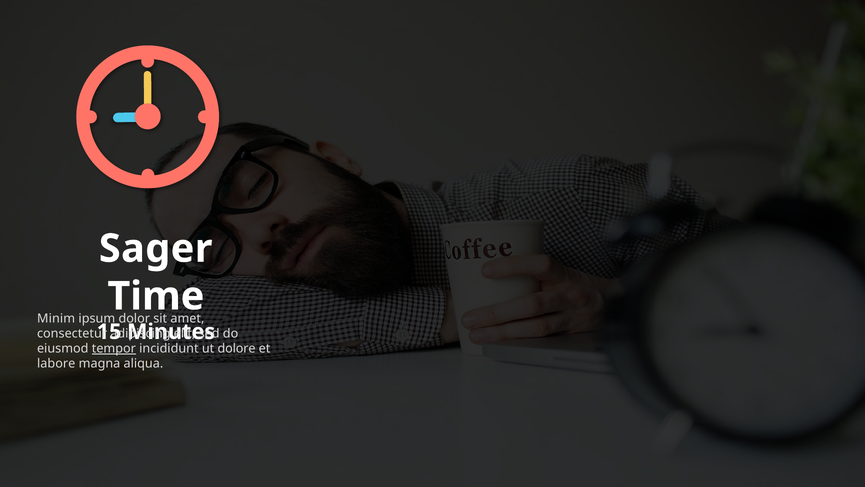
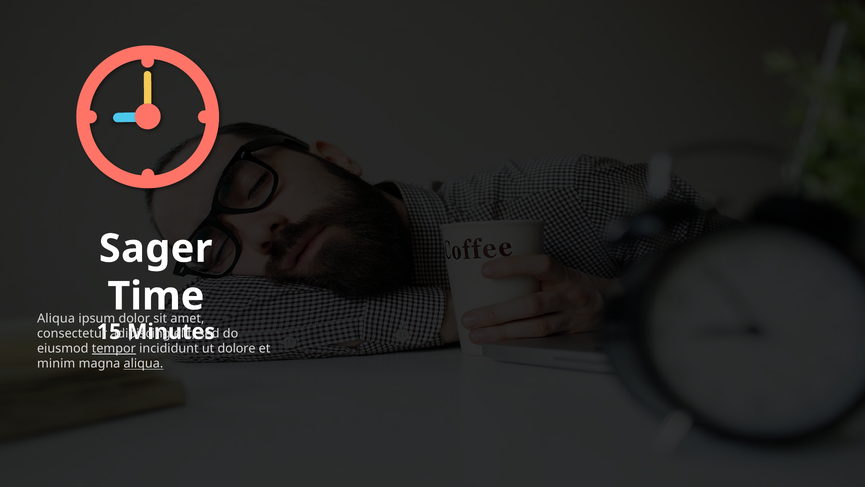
Minim at (56, 318): Minim -> Aliqua
labore: labore -> minim
aliqua at (143, 364) underline: none -> present
